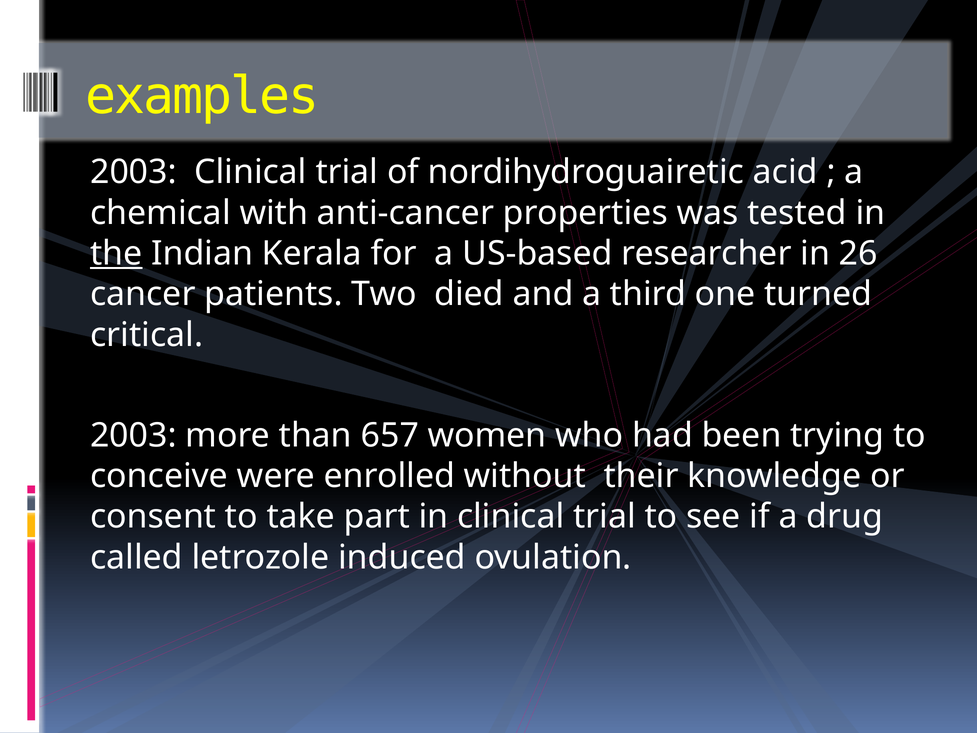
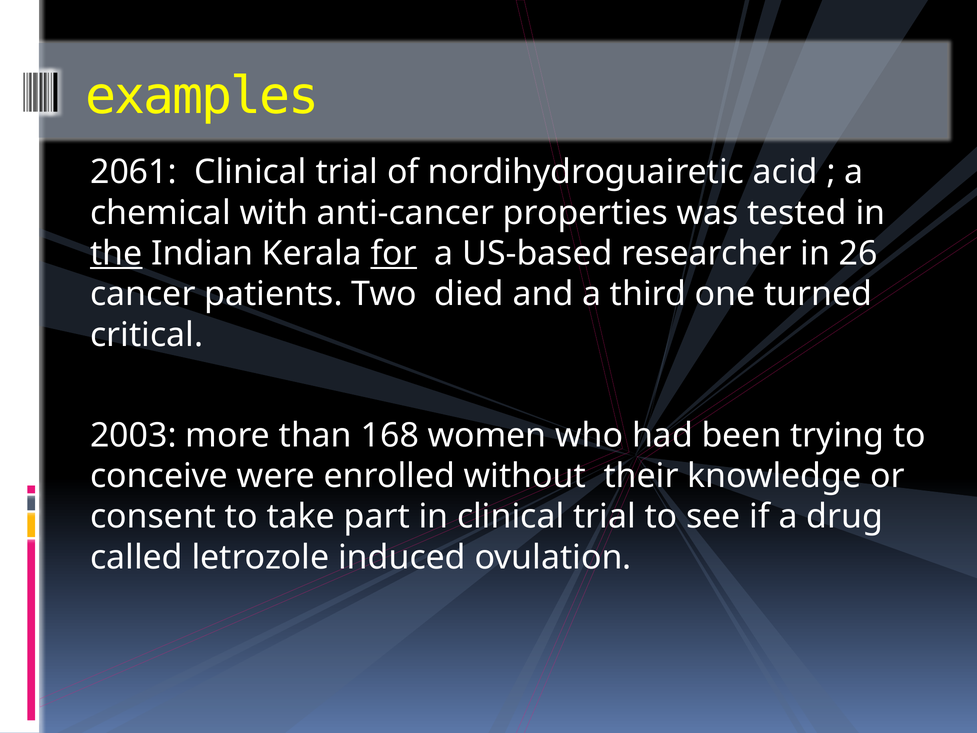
2003 at (133, 172): 2003 -> 2061
for underline: none -> present
657: 657 -> 168
